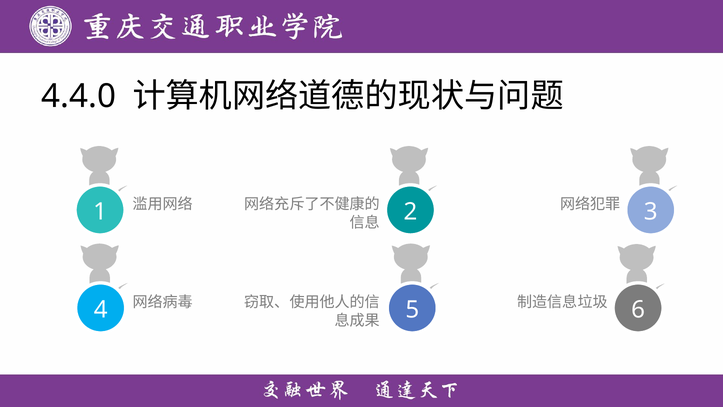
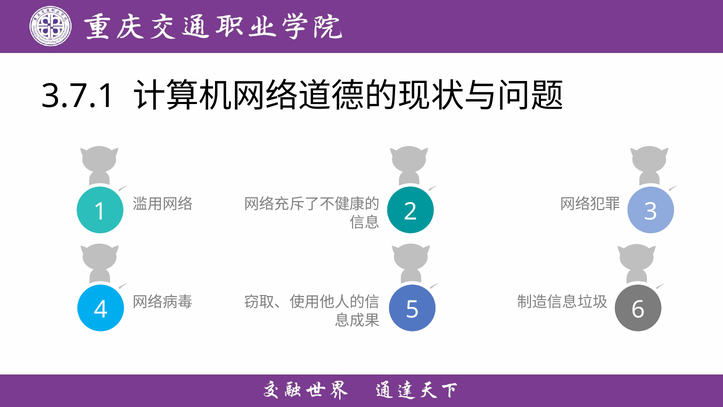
4.4.0: 4.4.0 -> 3.7.1
